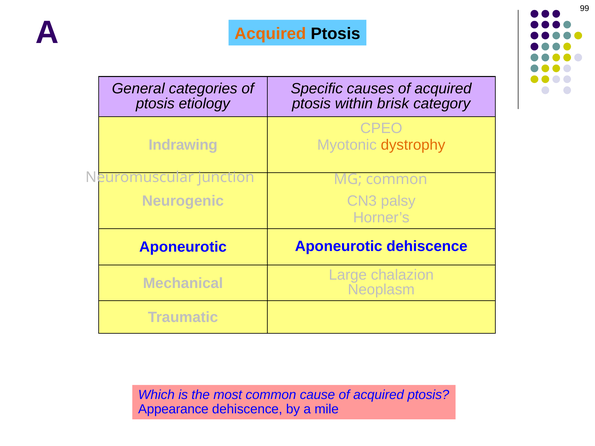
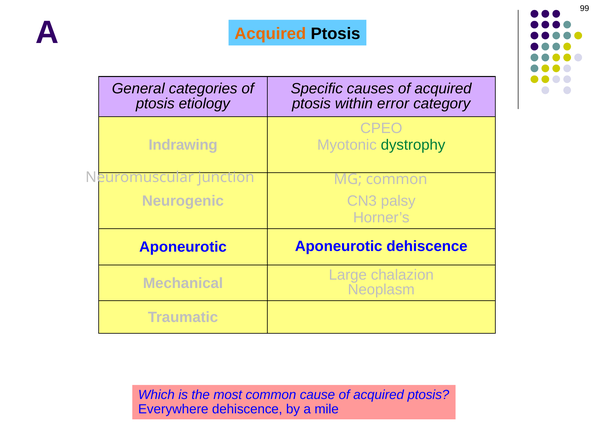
brisk: brisk -> error
dystrophy colour: orange -> green
Appearance: Appearance -> Everywhere
